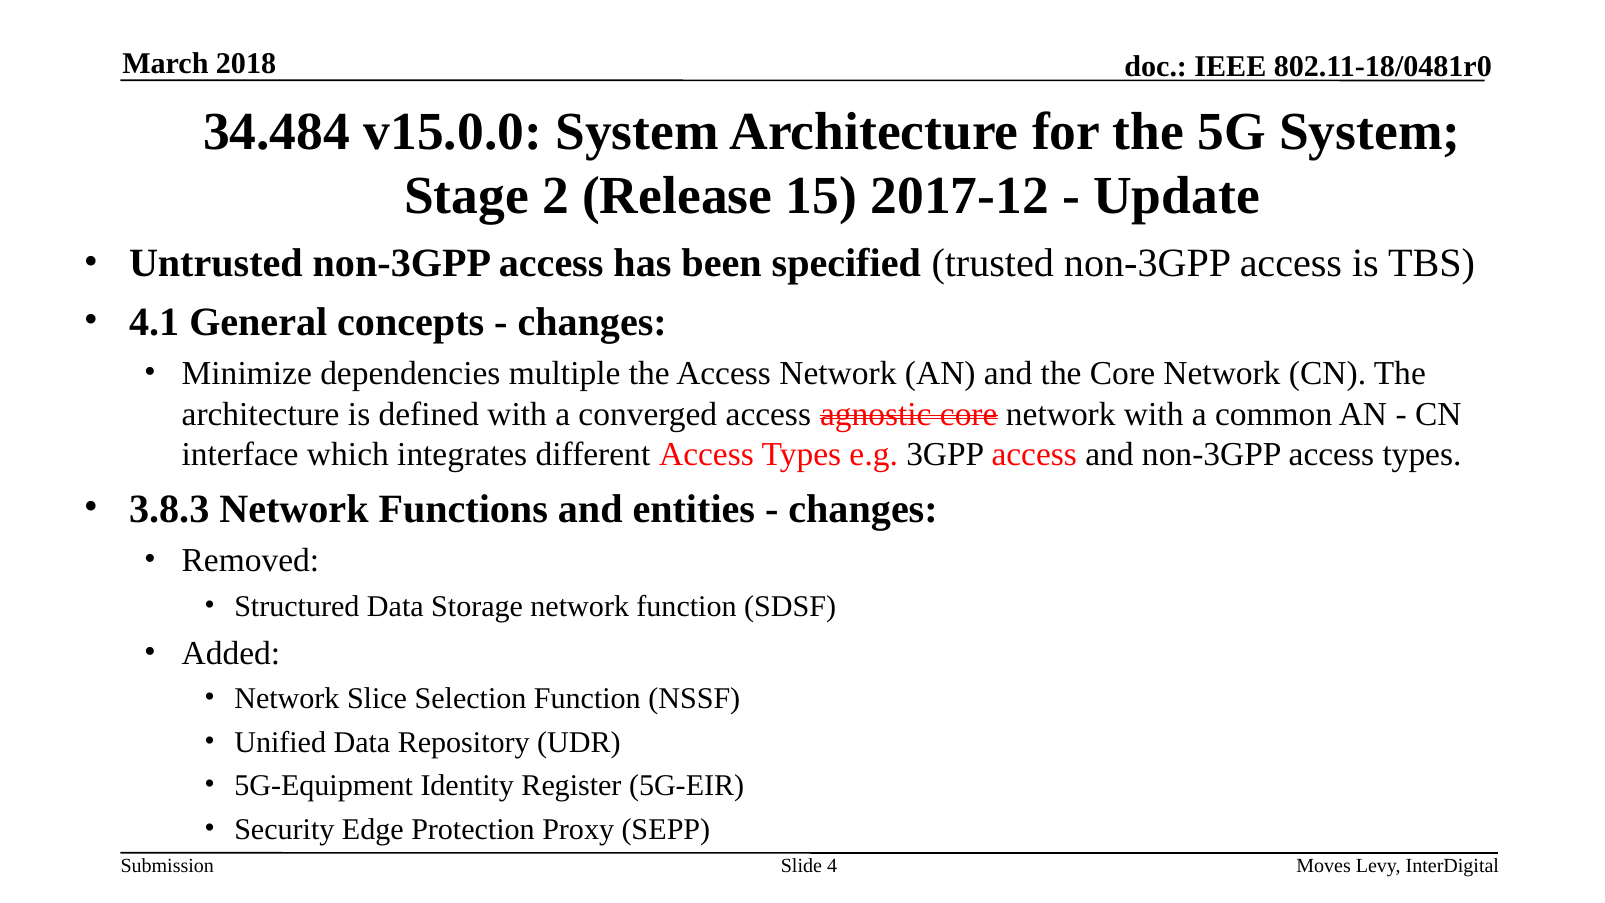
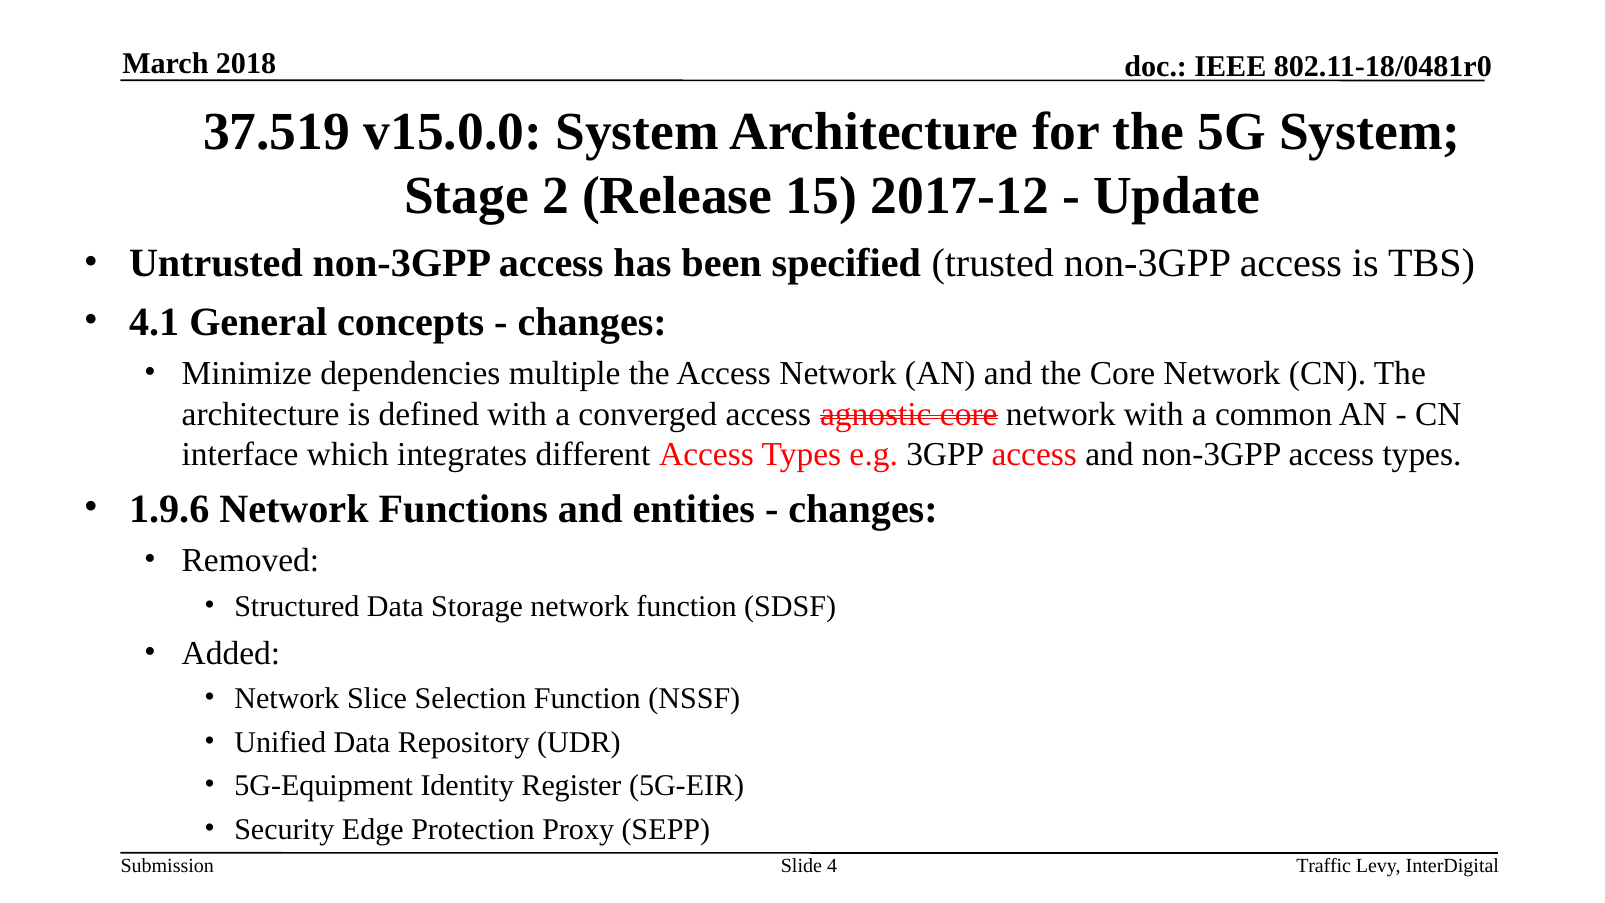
34.484: 34.484 -> 37.519
3.8.3: 3.8.3 -> 1.9.6
Moves: Moves -> Traffic
